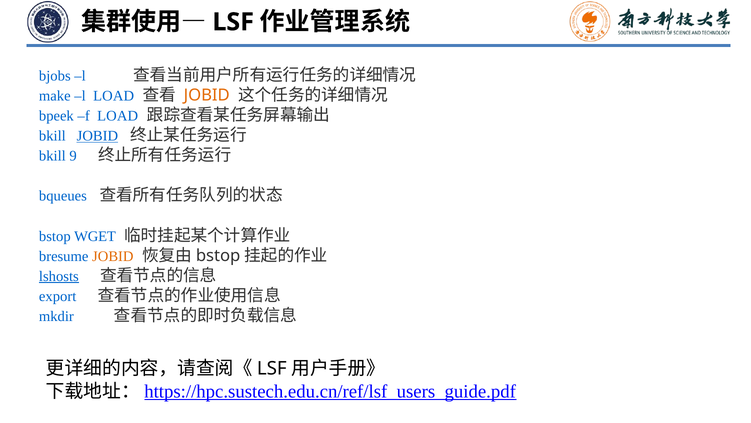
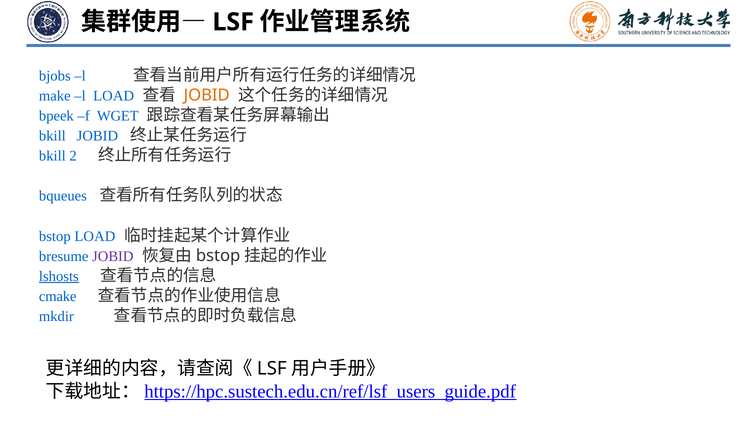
f LOAD: LOAD -> WGET
JOBID at (97, 136) underline: present -> none
9: 9 -> 2
bstop WGET: WGET -> LOAD
JOBID at (113, 256) colour: orange -> purple
export: export -> cmake
